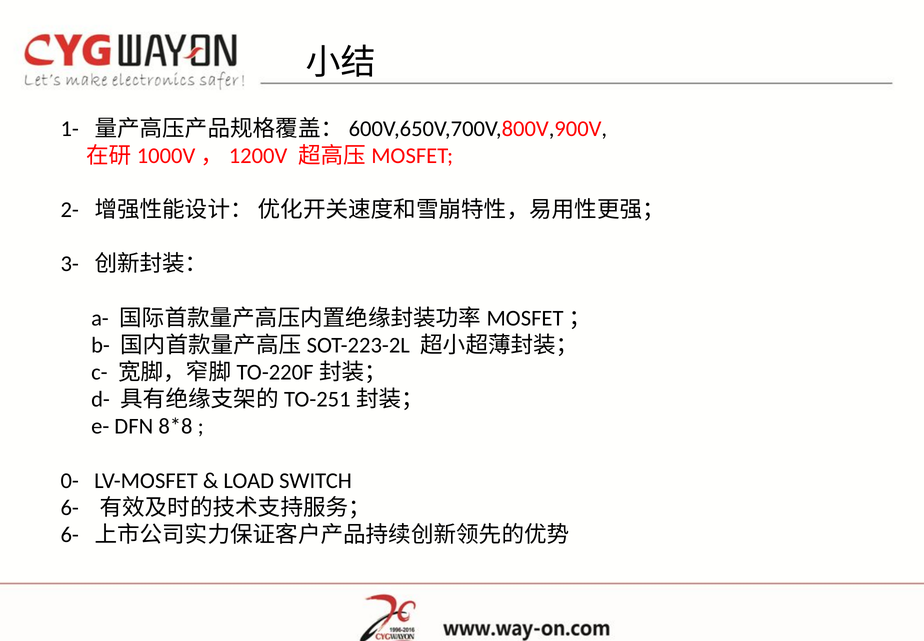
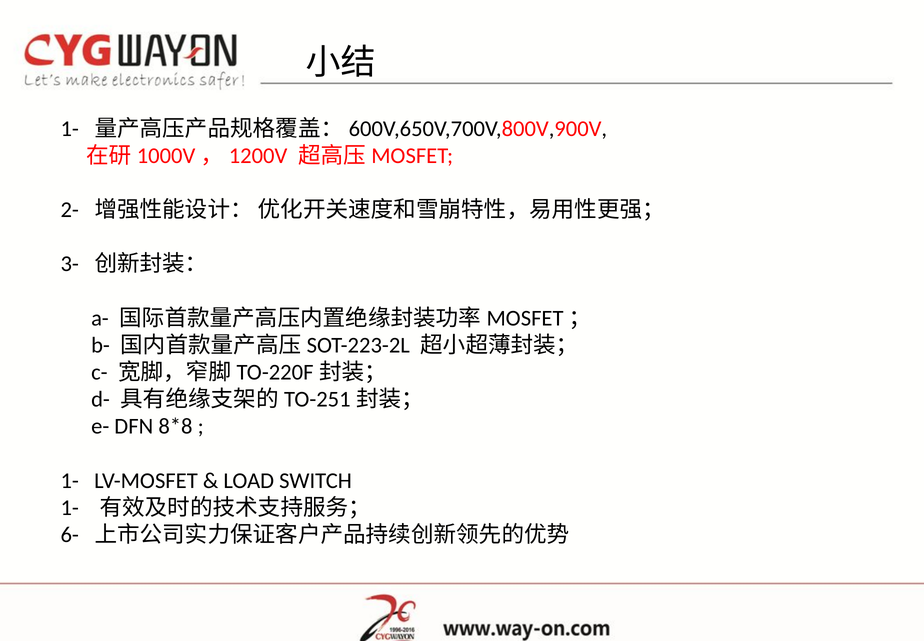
0- at (70, 481): 0- -> 1-
6- at (70, 508): 6- -> 1-
